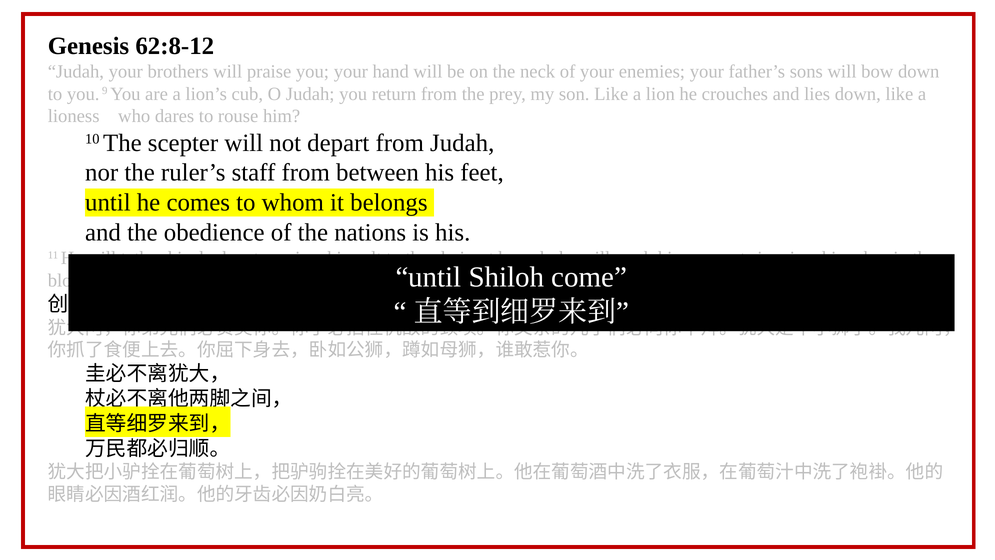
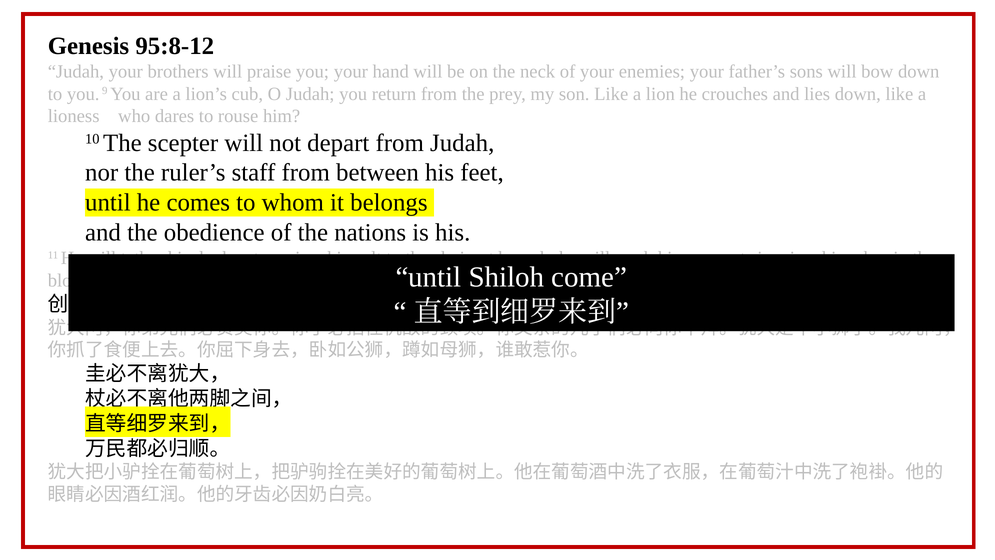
62:8-12: 62:8-12 -> 95:8-12
